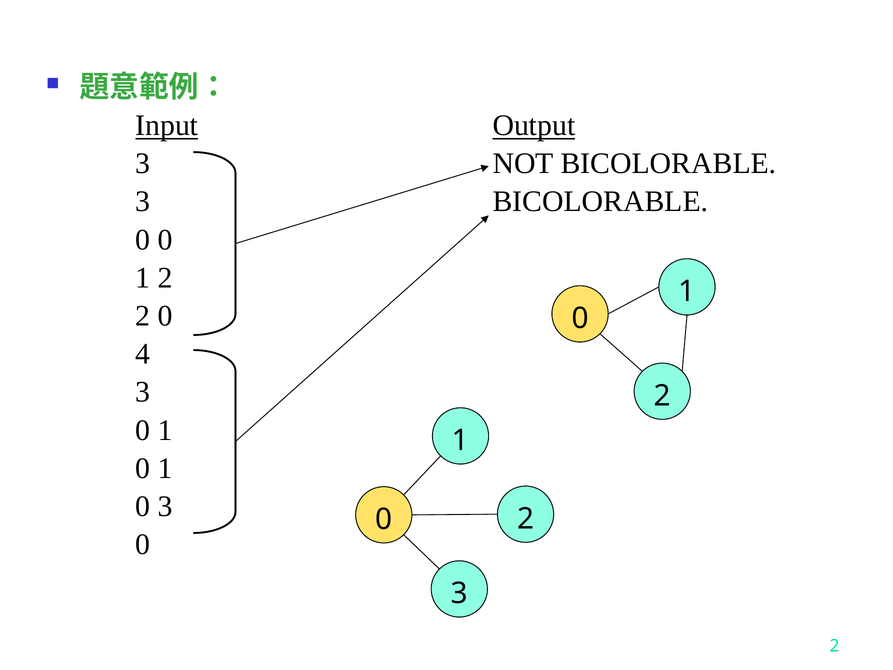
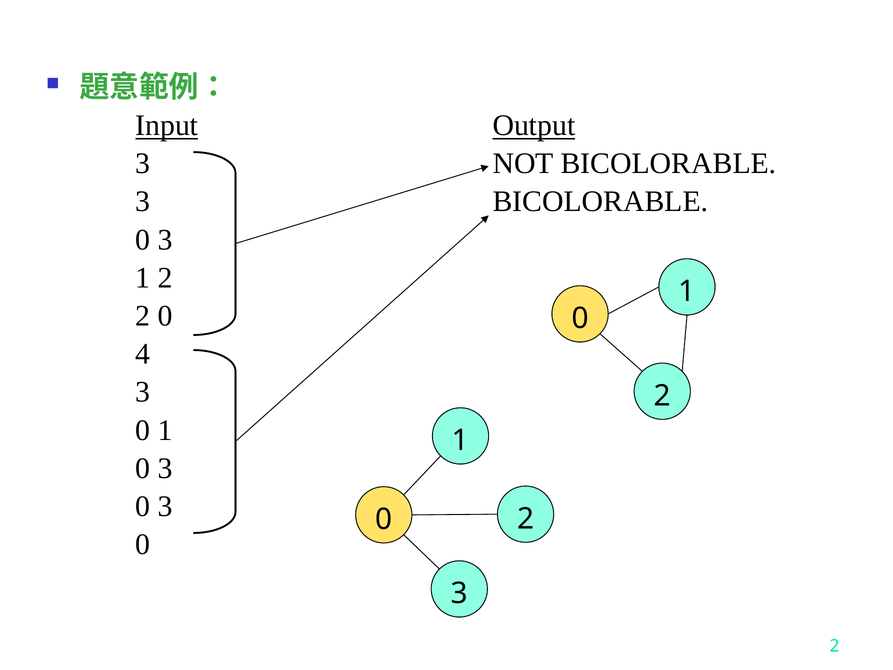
0 at (165, 240): 0 -> 3
1 at (165, 468): 1 -> 3
